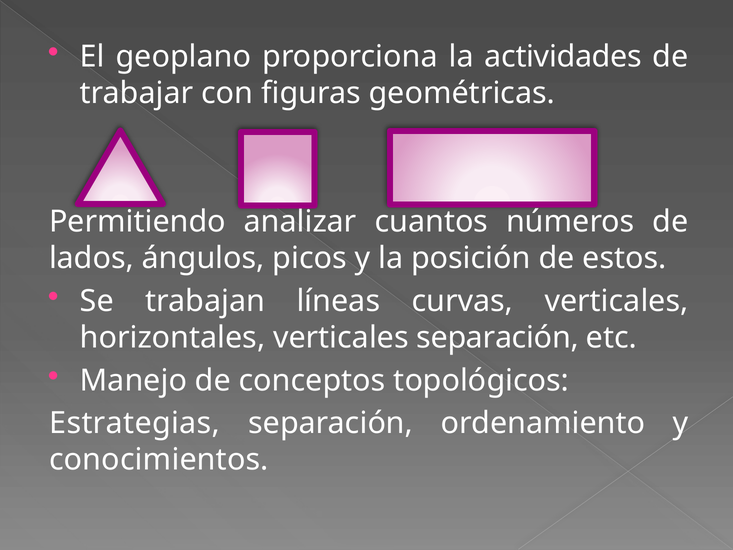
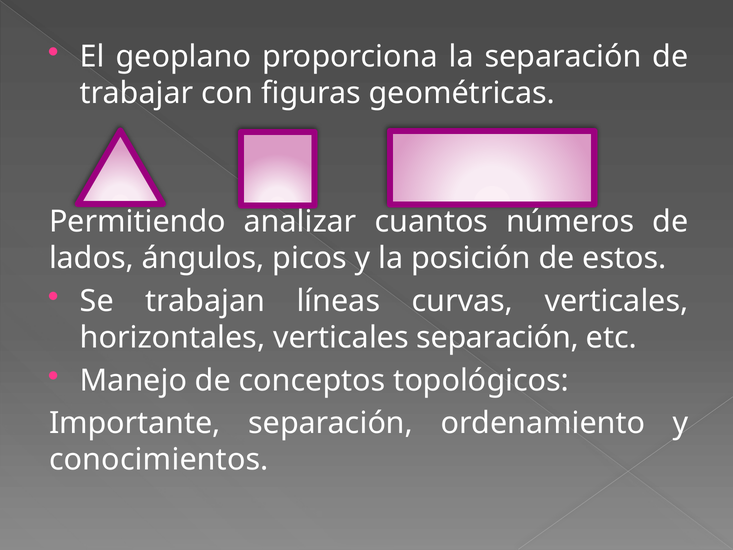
la actividades: actividades -> separación
Estrategias: Estrategias -> Importante
